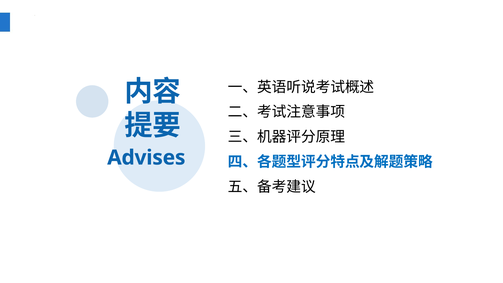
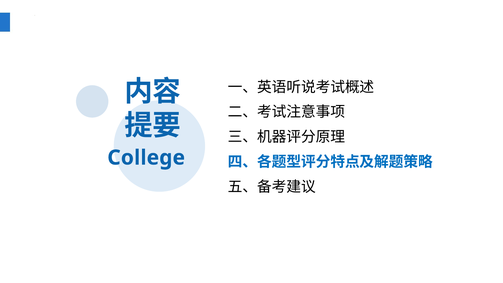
Advises: Advises -> College
